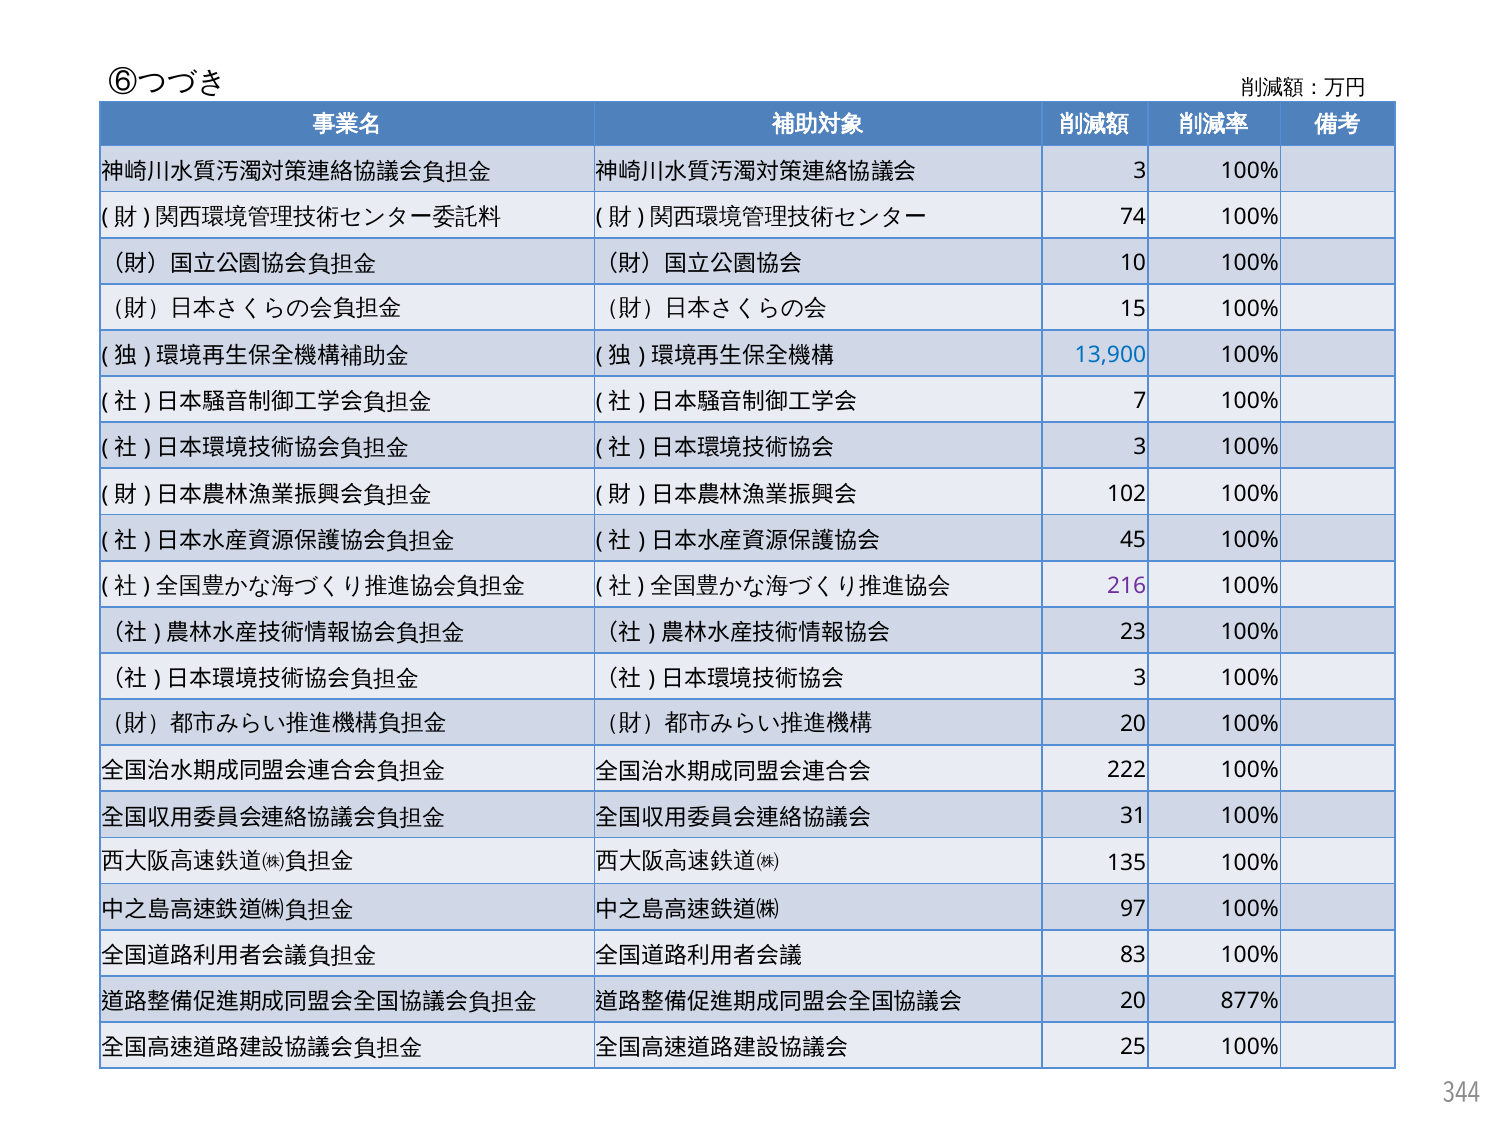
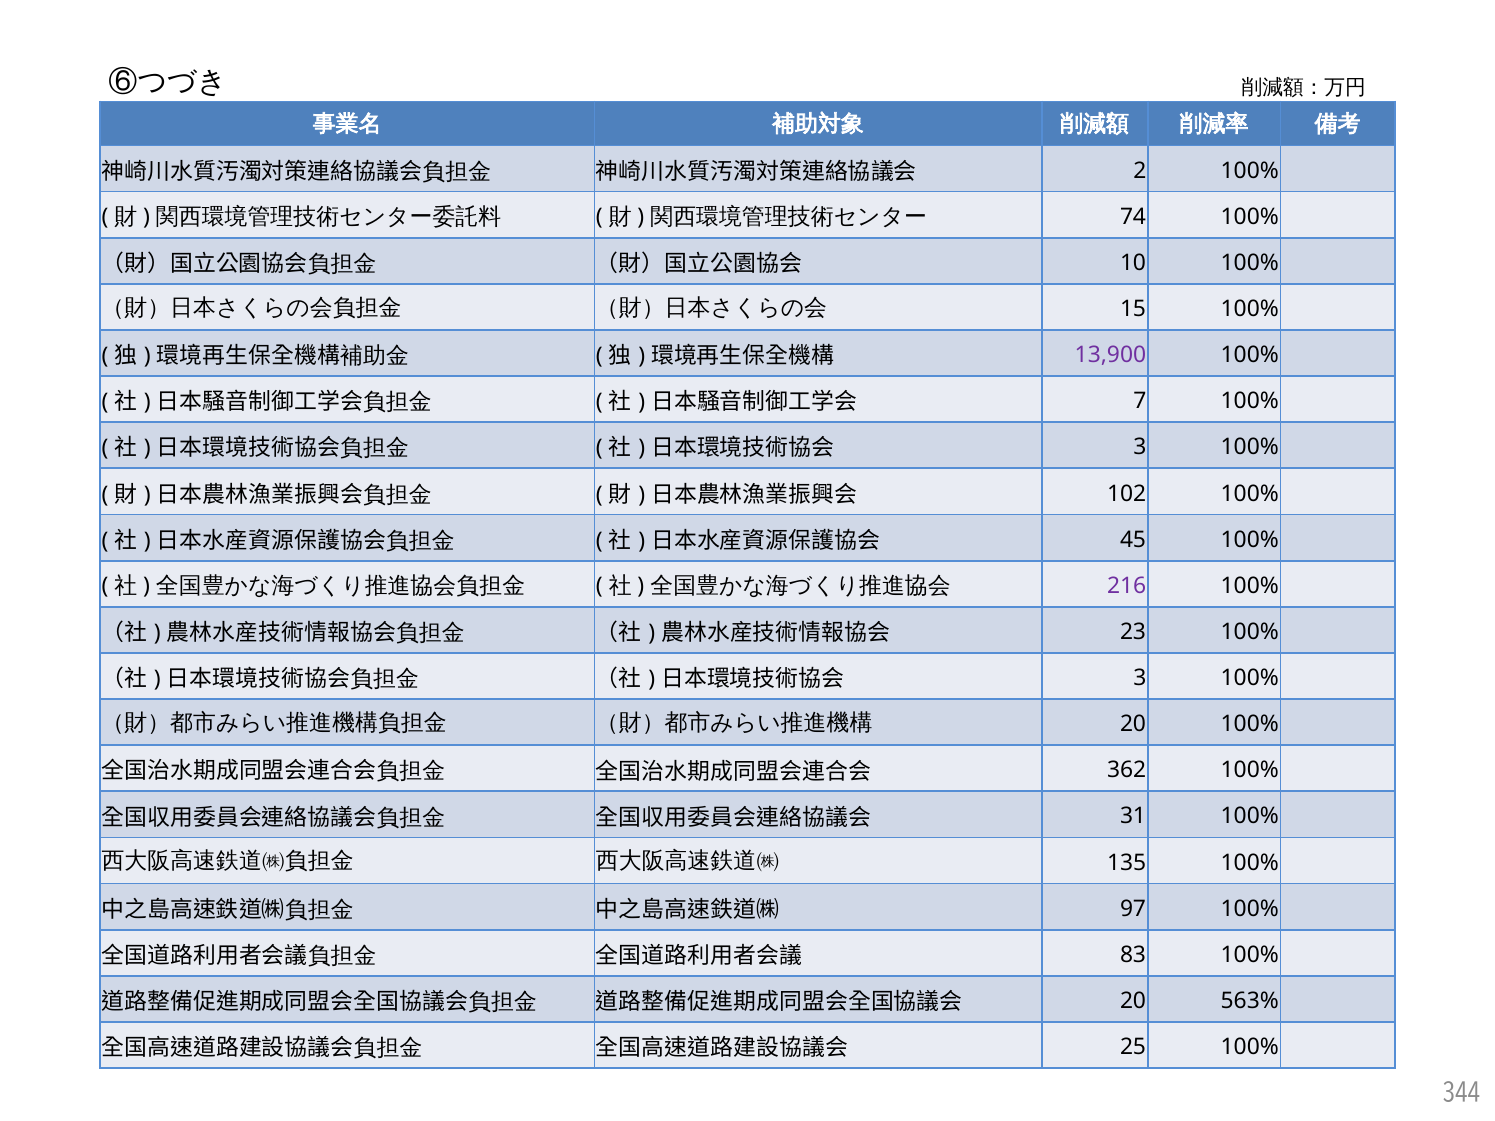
3 at (1140, 171): 3 -> 2
13,900 colour: blue -> purple
222: 222 -> 362
877%: 877% -> 563%
